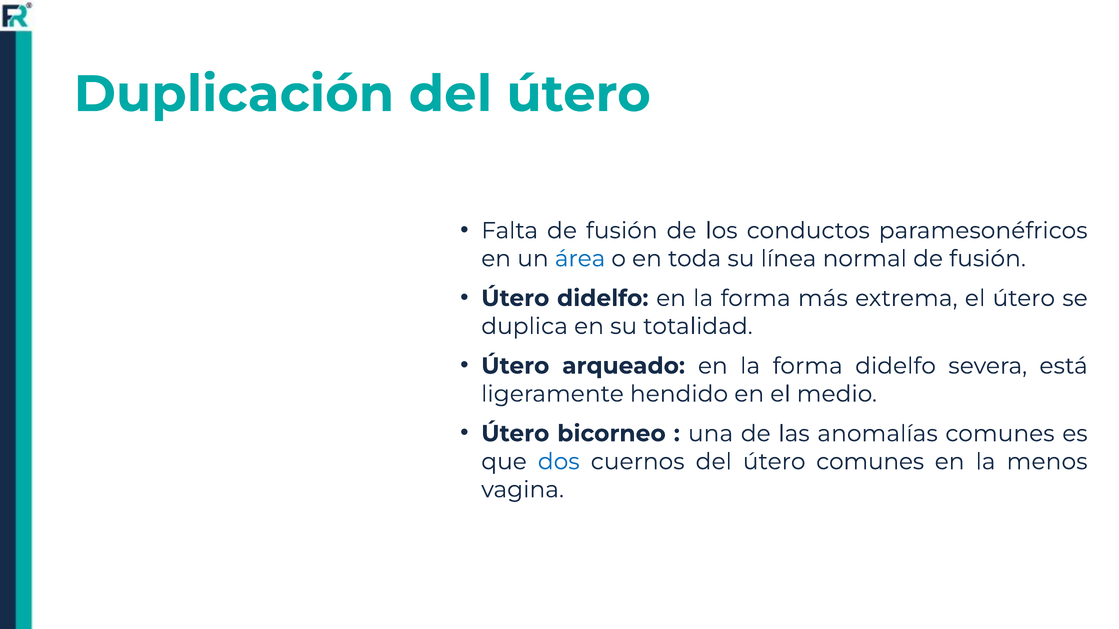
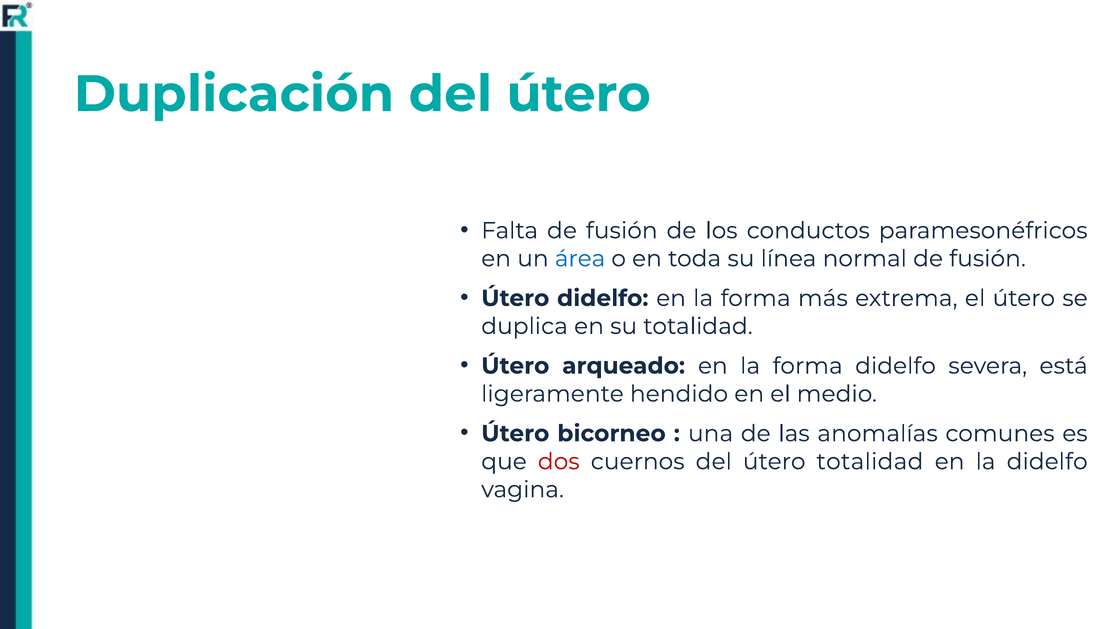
dos colour: blue -> red
útero comunes: comunes -> totalidad
la menos: menos -> didelfo
